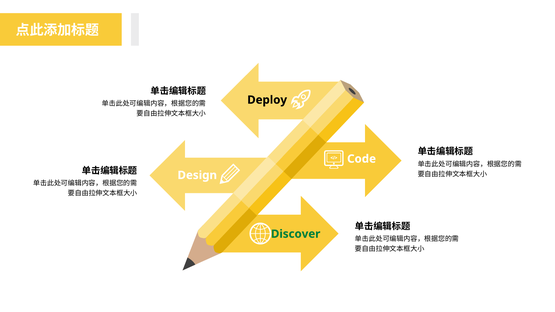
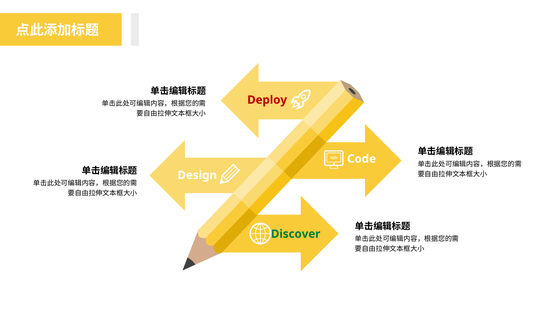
Deploy colour: black -> red
